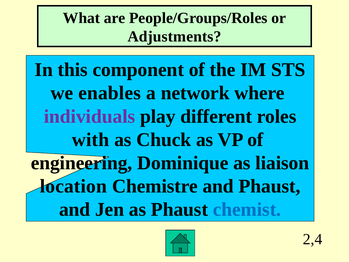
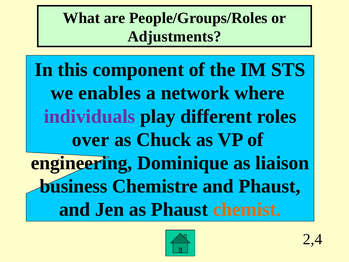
with: with -> over
location: location -> business
chemist colour: blue -> orange
